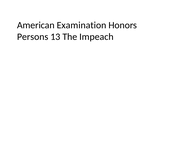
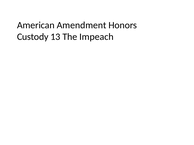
Examination: Examination -> Amendment
Persons: Persons -> Custody
